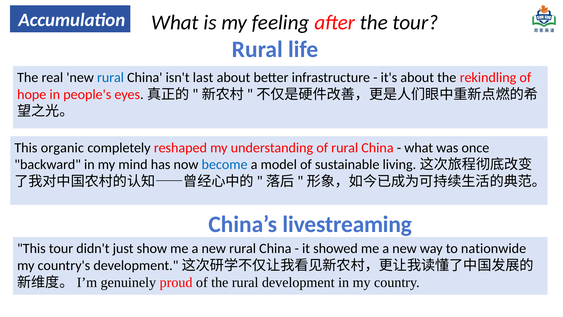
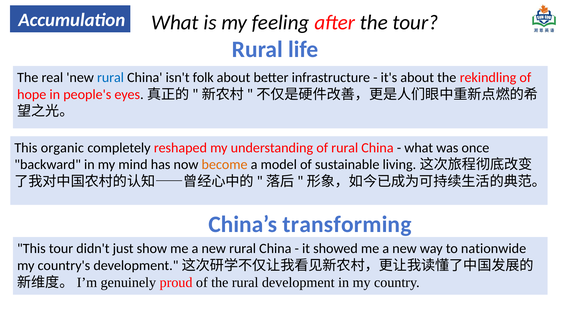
last: last -> folk
become colour: blue -> orange
livestreaming: livestreaming -> transforming
